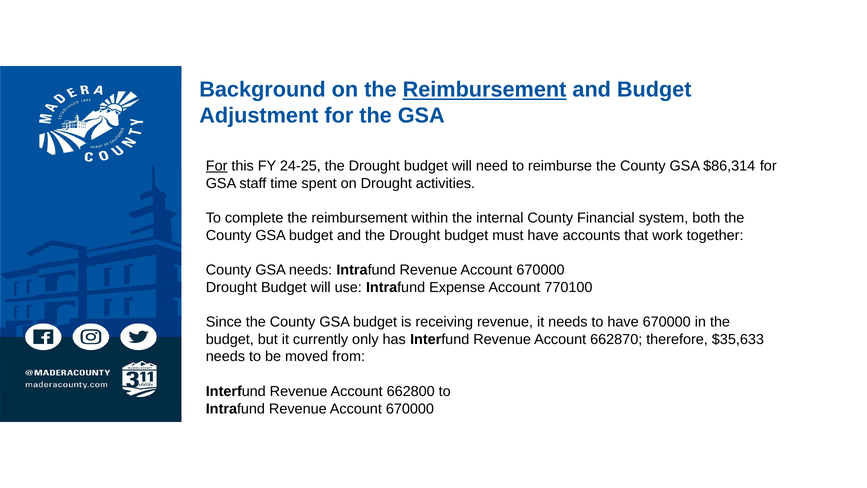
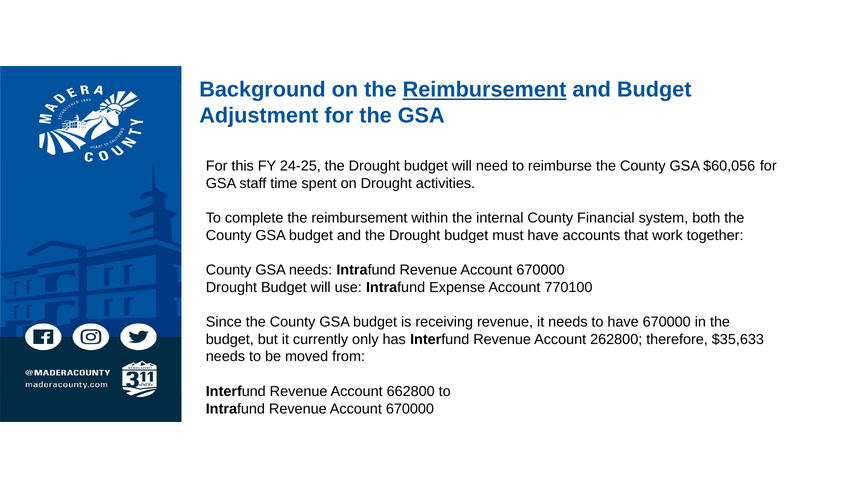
For at (217, 166) underline: present -> none
$86,314: $86,314 -> $60,056
662870: 662870 -> 262800
